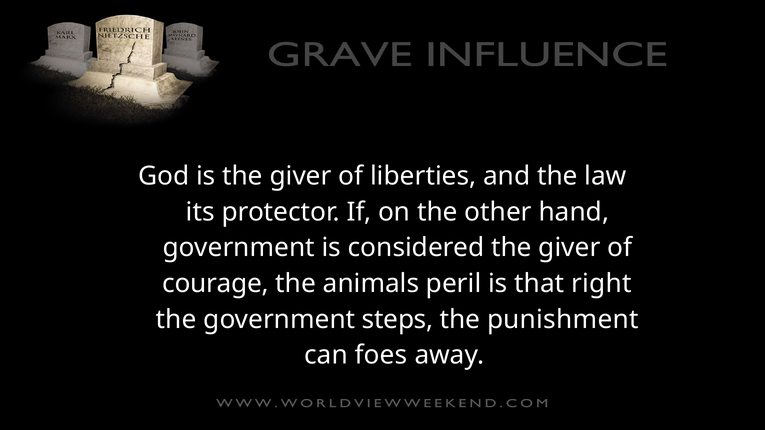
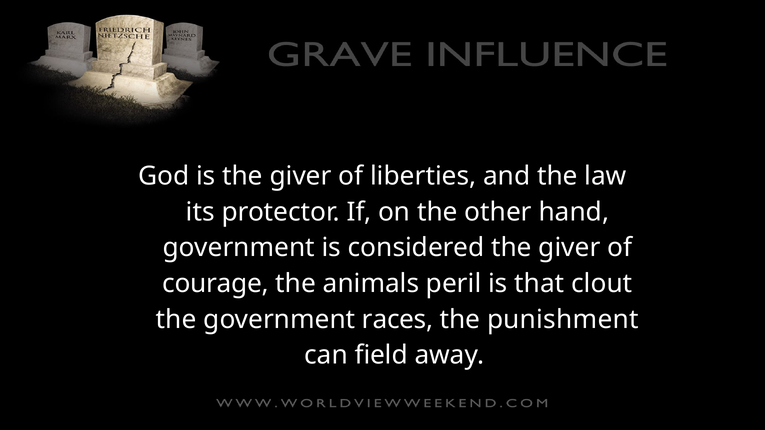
right: right -> clout
steps: steps -> races
foes: foes -> field
